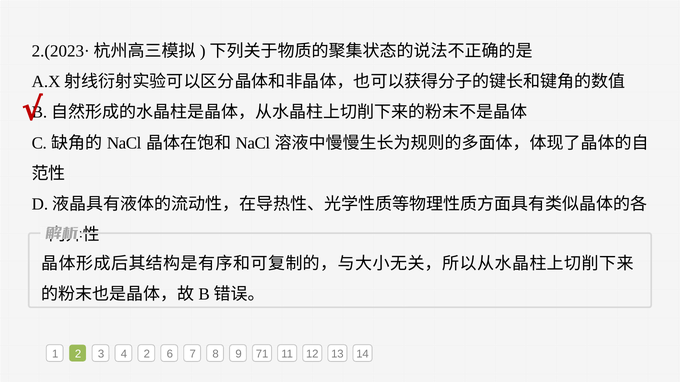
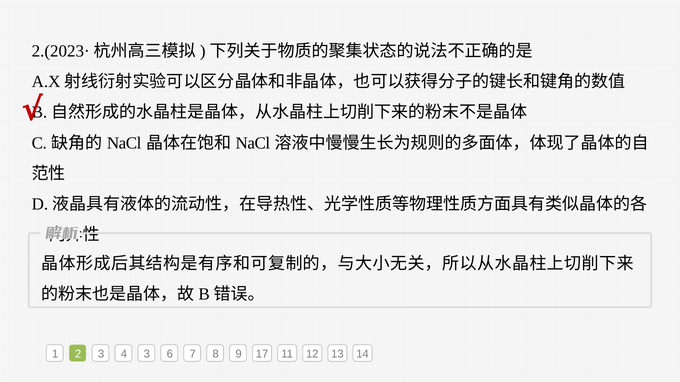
4 2: 2 -> 3
71: 71 -> 17
